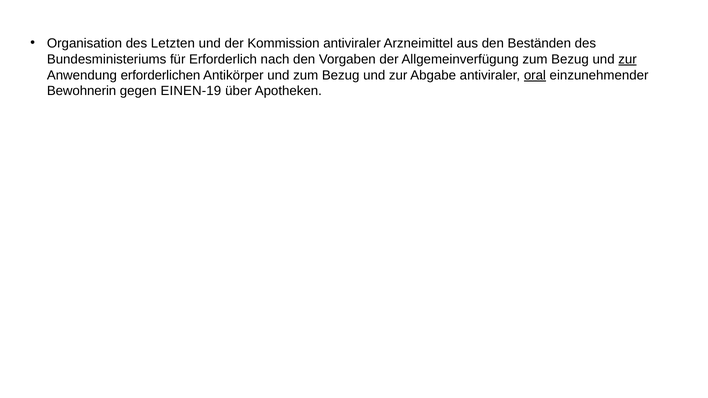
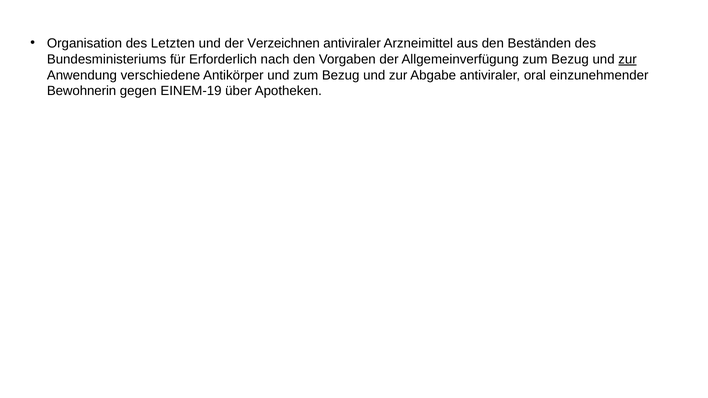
Kommission: Kommission -> Verzeichnen
erforderlichen: erforderlichen -> verschiedene
oral underline: present -> none
EINEN-19: EINEN-19 -> EINEM-19
